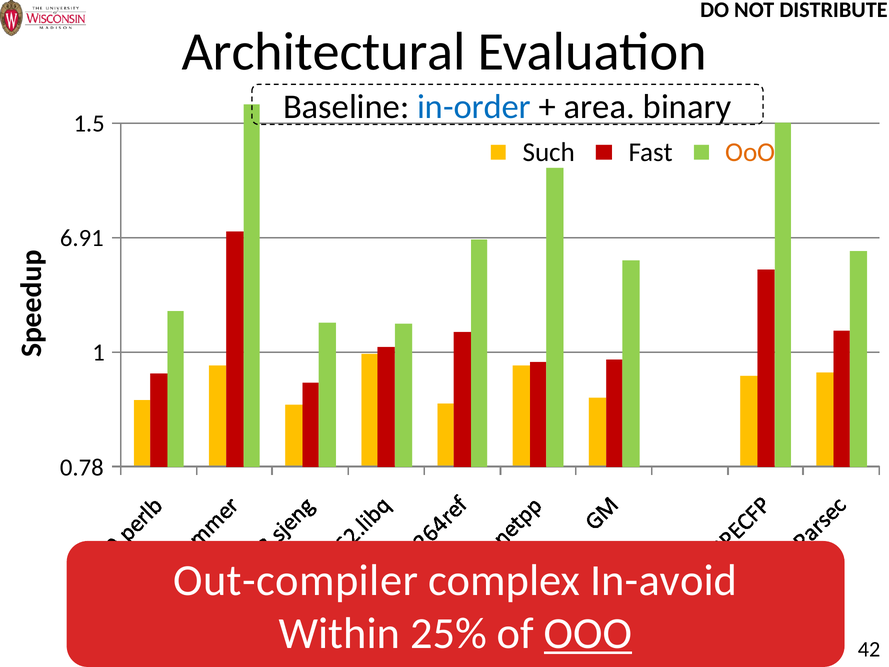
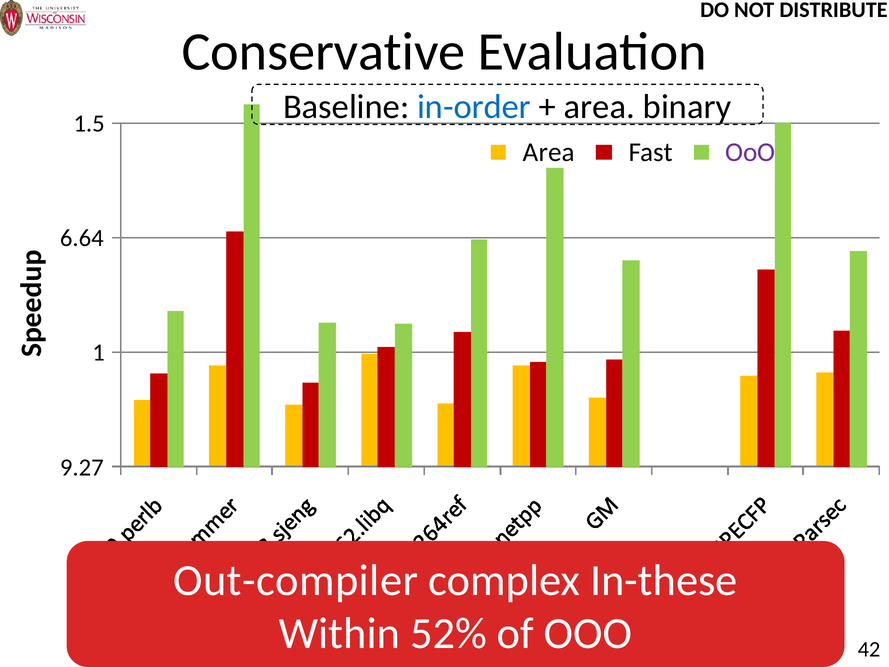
Architectural: Architectural -> Conservative
Such at (549, 152): Such -> Area
OoO at (750, 152) colour: orange -> purple
6.91: 6.91 -> 6.64
0.78: 0.78 -> 9.27
In-avoid: In-avoid -> In-these
25%: 25% -> 52%
OOO at (588, 633) underline: present -> none
